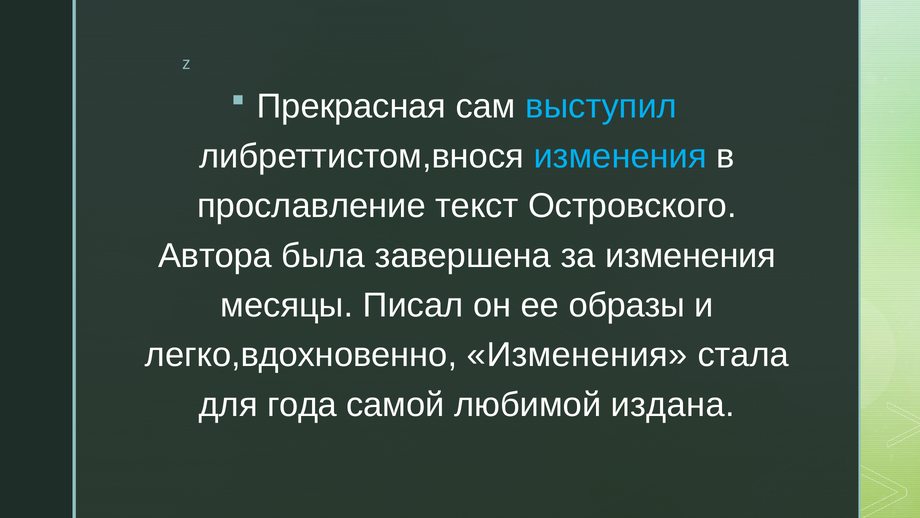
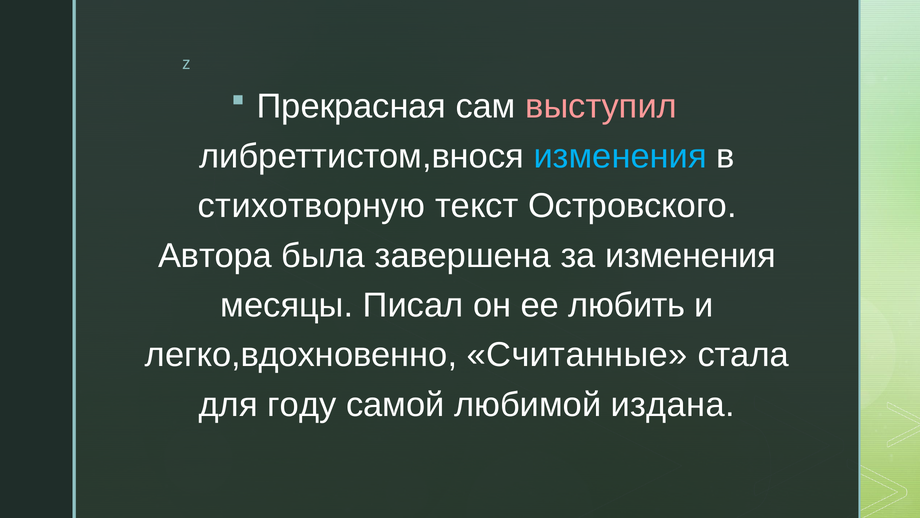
выступил colour: light blue -> pink
прославление: прославление -> стихотворную
образы: образы -> любить
легко,вдохновенно Изменения: Изменения -> Считанные
года: года -> году
